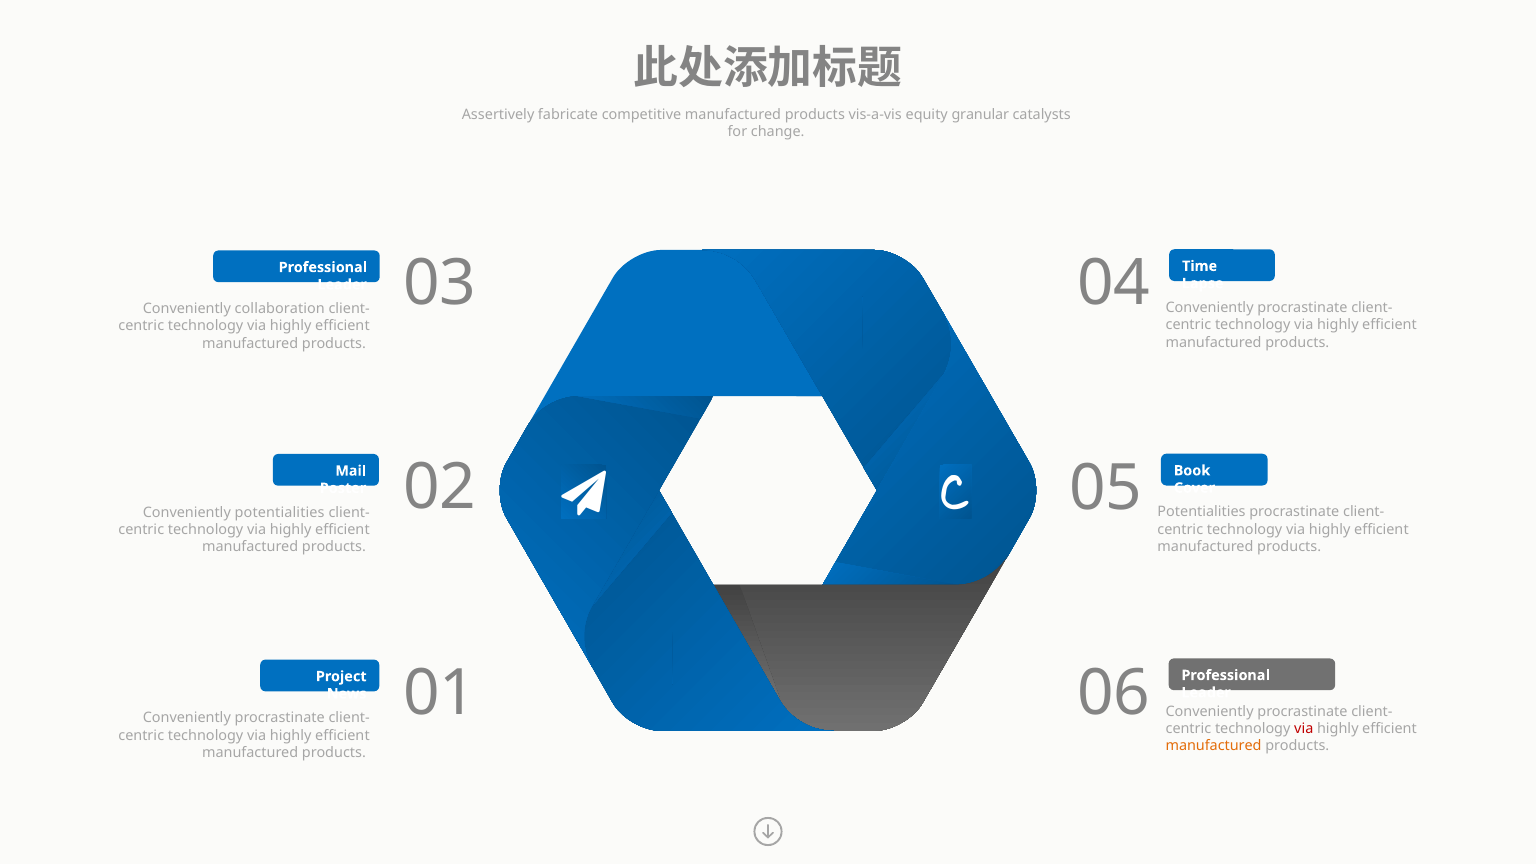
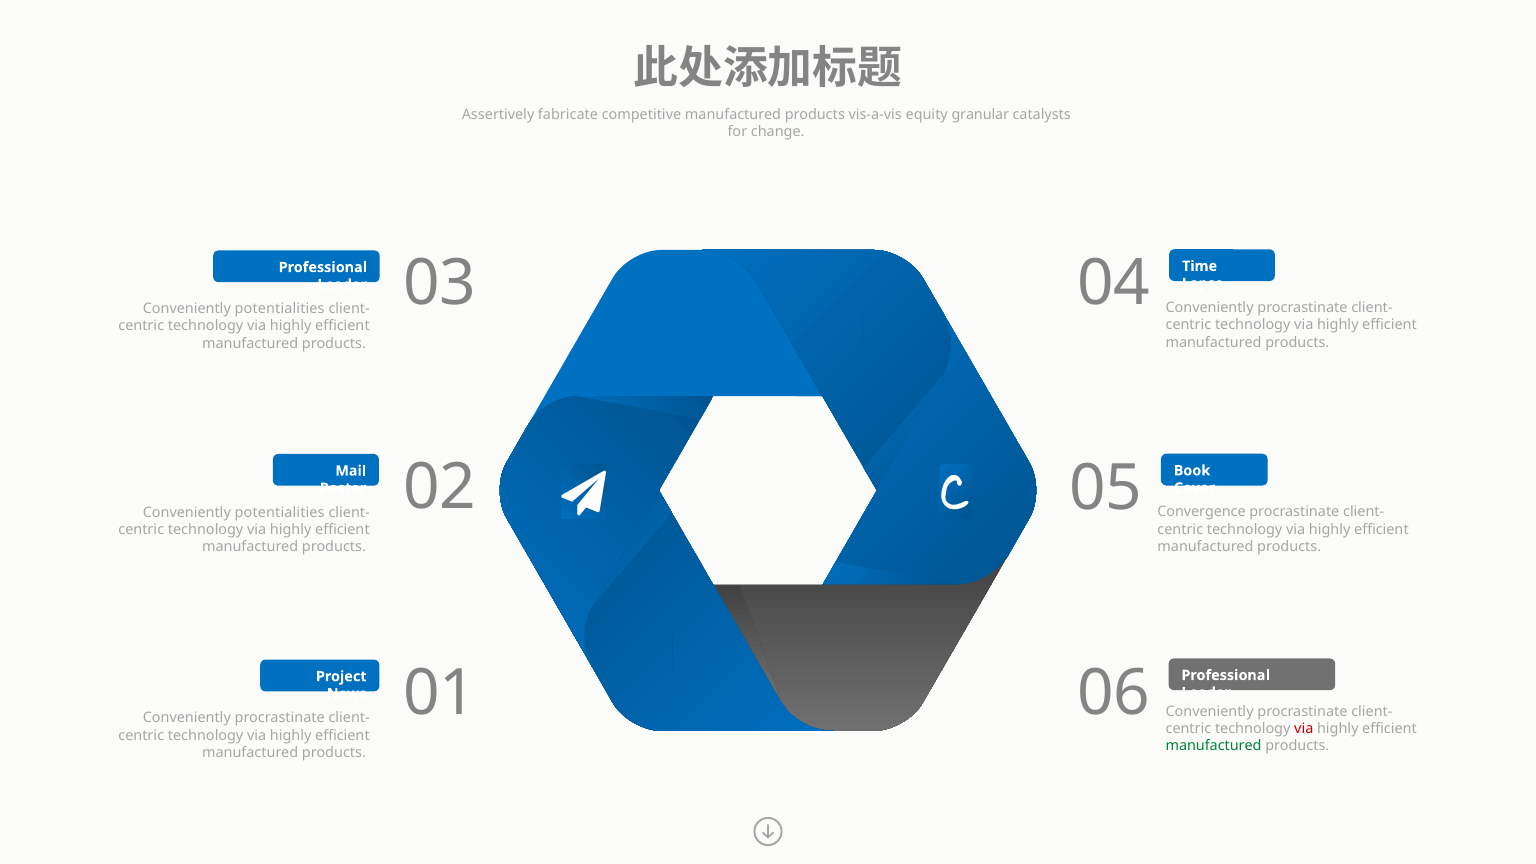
collaboration at (280, 309): collaboration -> potentialities
Potentialities at (1202, 512): Potentialities -> Convergence
manufactured at (1214, 746) colour: orange -> green
